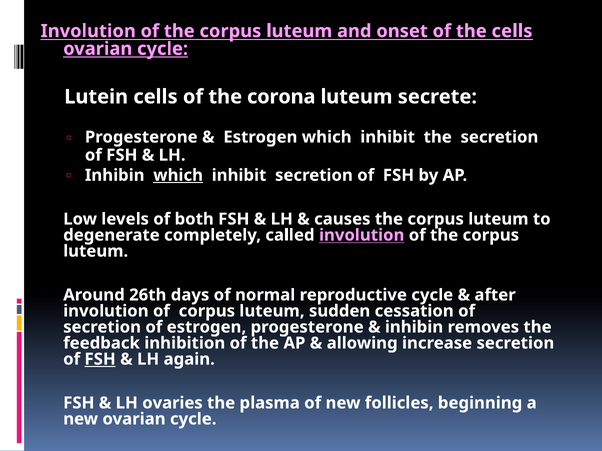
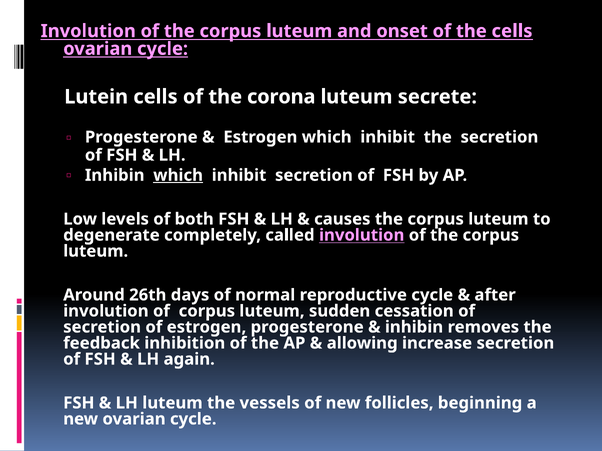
FSH at (100, 360) underline: present -> none
LH ovaries: ovaries -> luteum
plasma: plasma -> vessels
